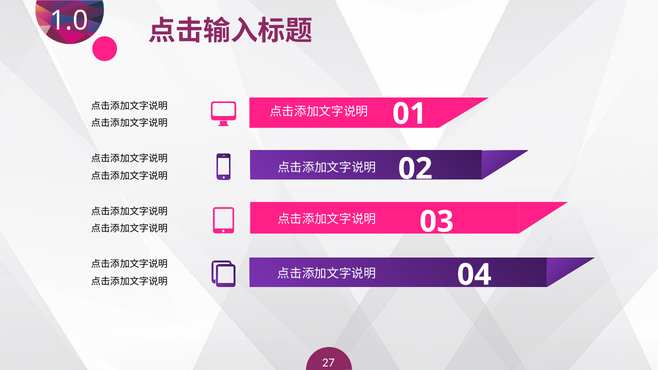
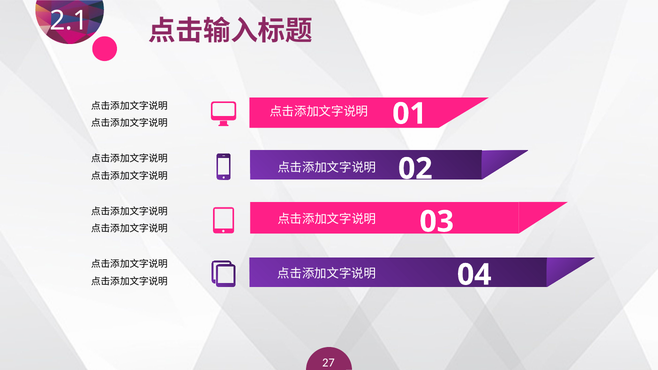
1.0: 1.0 -> 2.1
